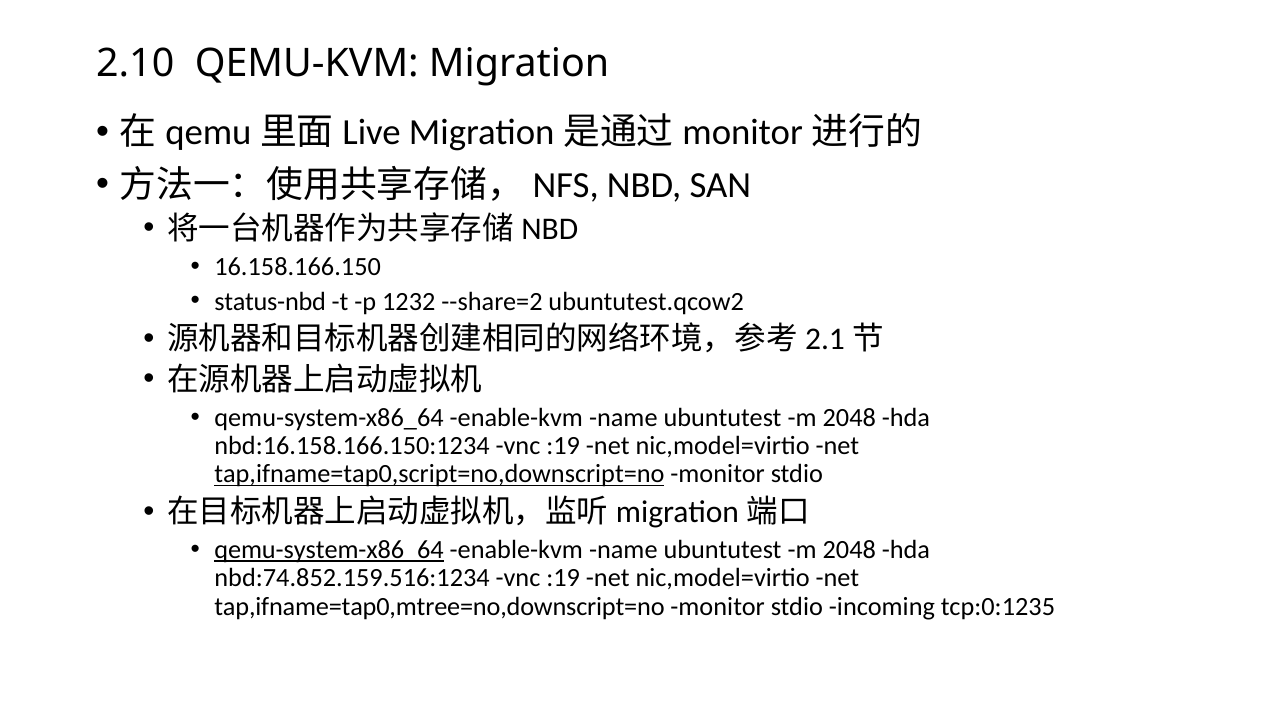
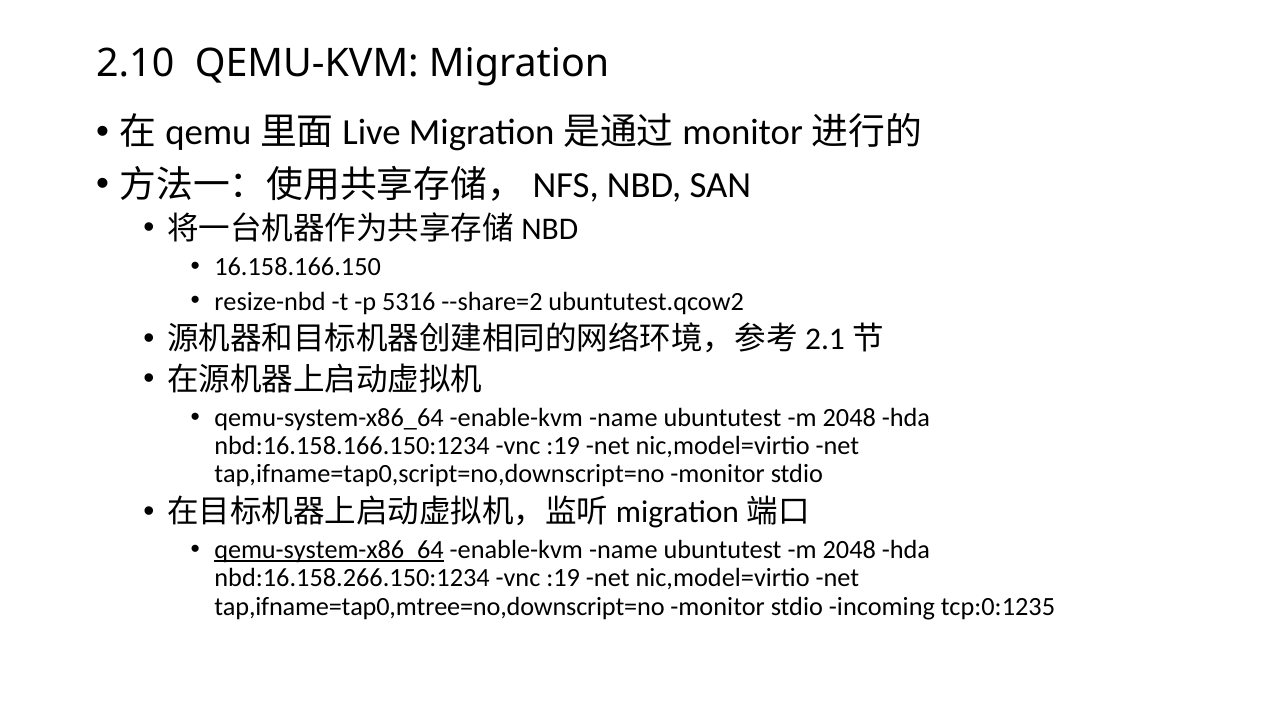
status-nbd: status-nbd -> resize-nbd
1232: 1232 -> 5316
tap,ifname=tap0,script=no,downscript=no underline: present -> none
nbd:74.852.159.516:1234: nbd:74.852.159.516:1234 -> nbd:16.158.266.150:1234
